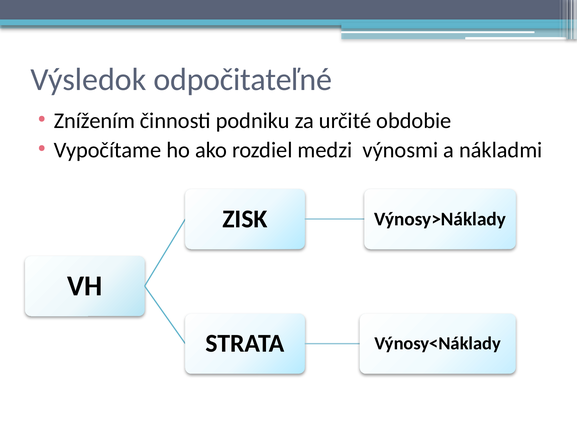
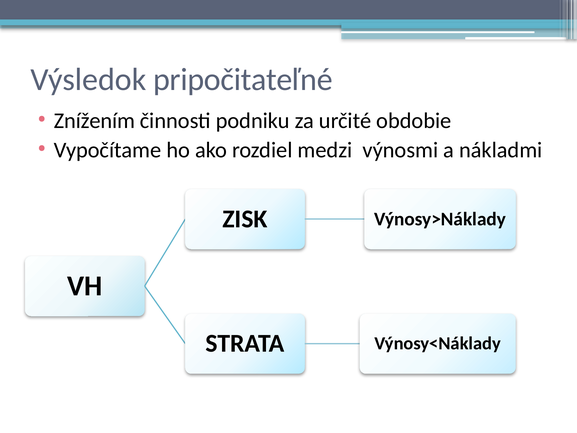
odpočitateľné: odpočitateľné -> pripočitateľné
